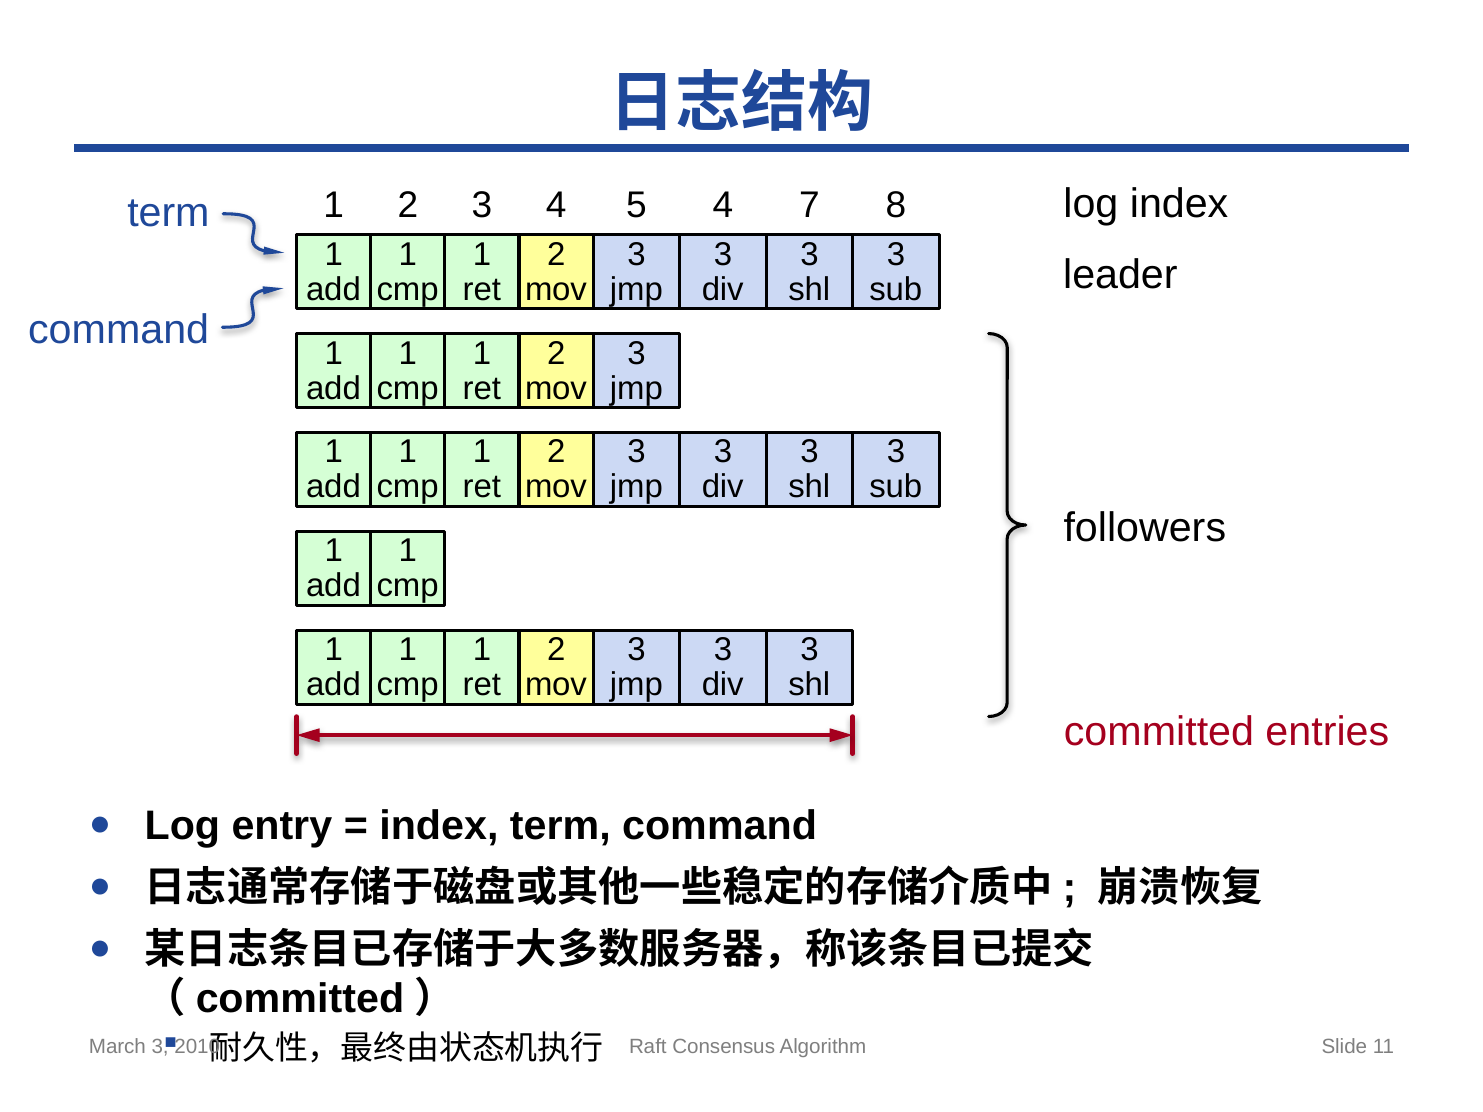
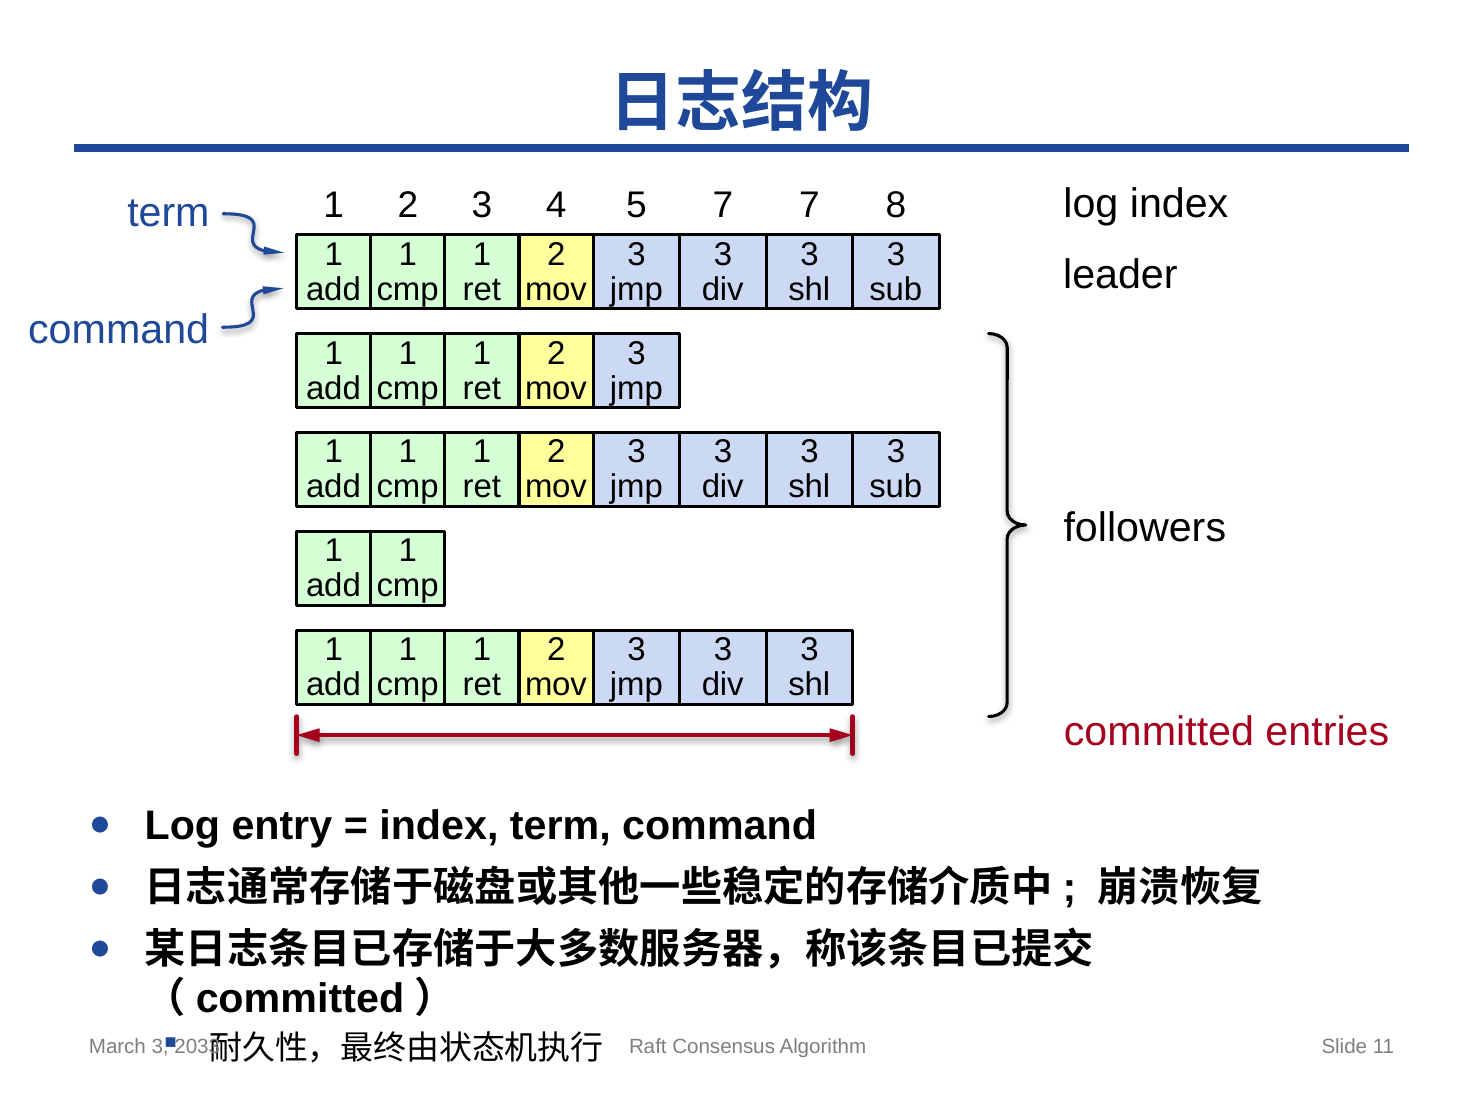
5 4: 4 -> 7
2010: 2010 -> 2033
